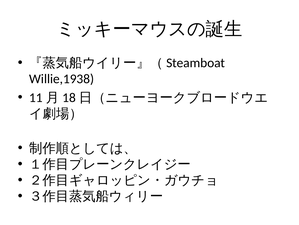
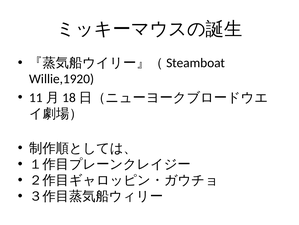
Willie,1938: Willie,1938 -> Willie,1920
